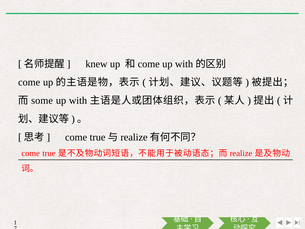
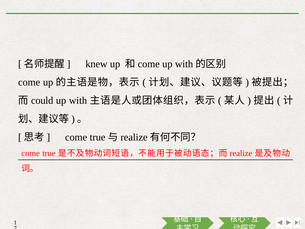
some: some -> could
